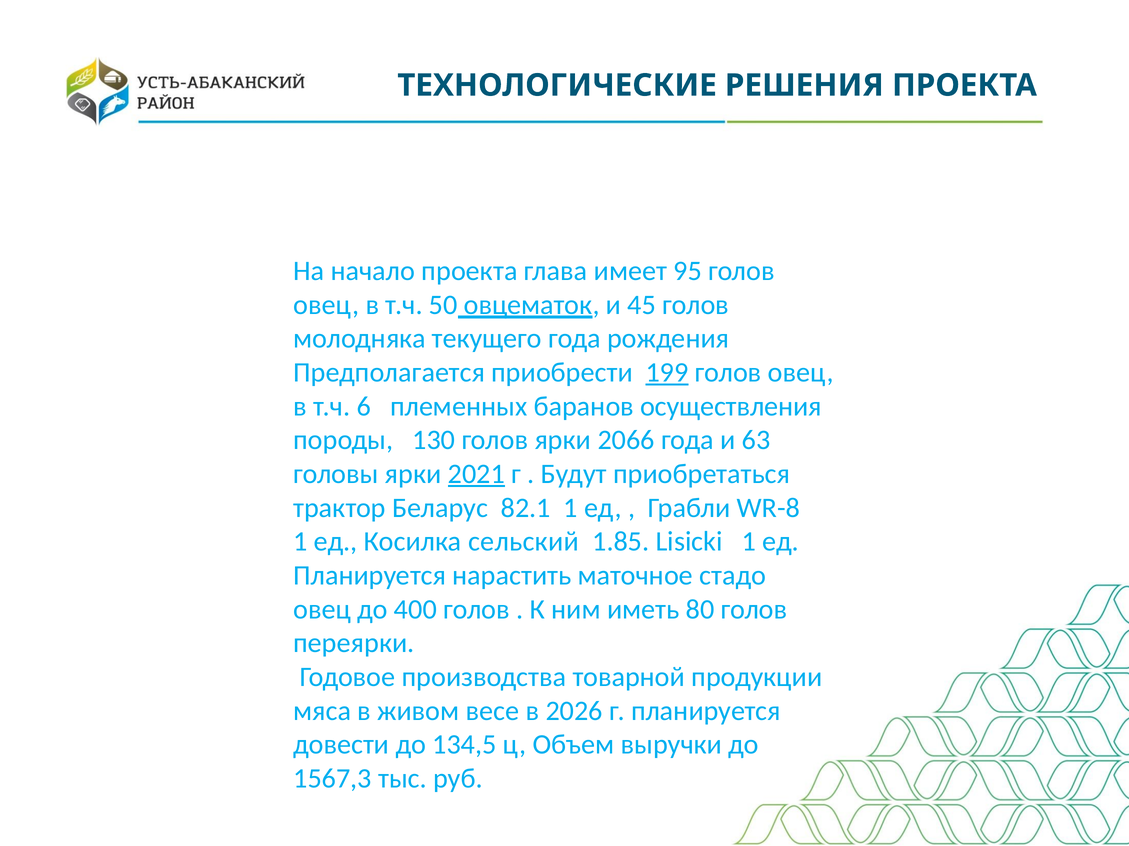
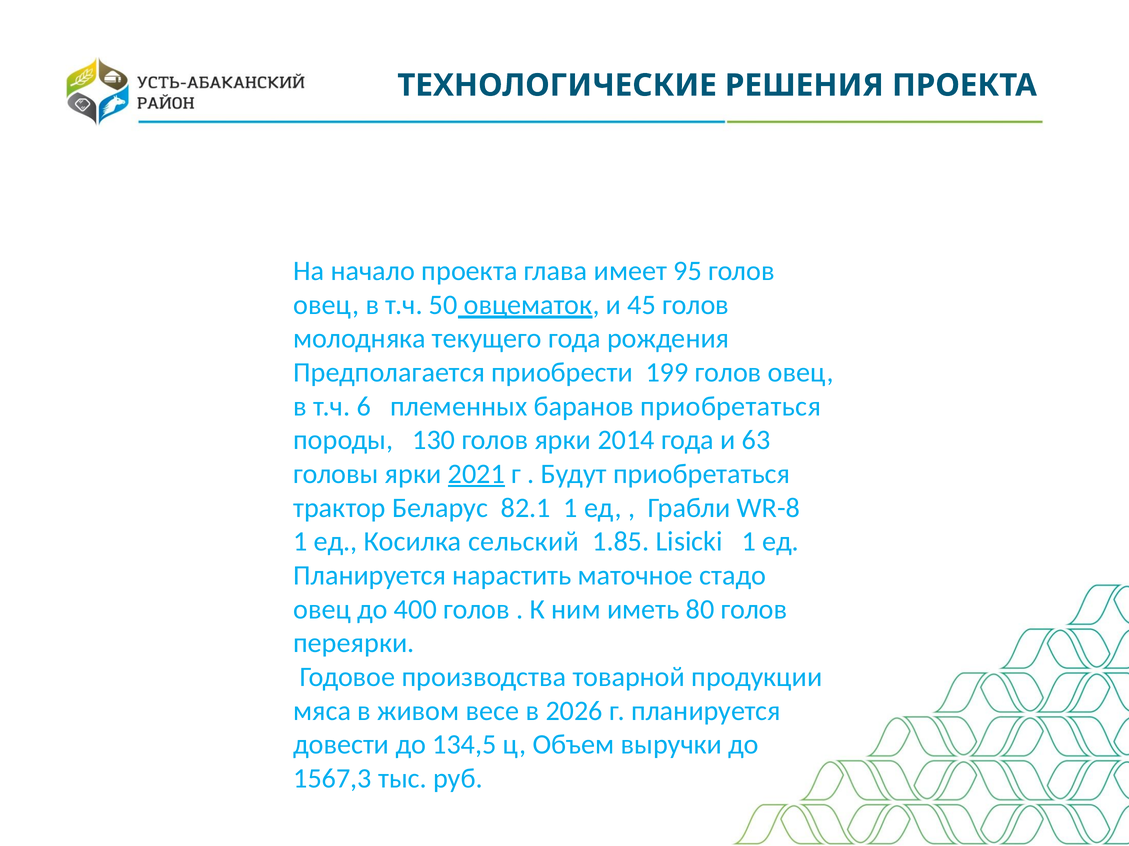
199 underline: present -> none
баранов осуществления: осуществления -> приобретаться
2066: 2066 -> 2014
